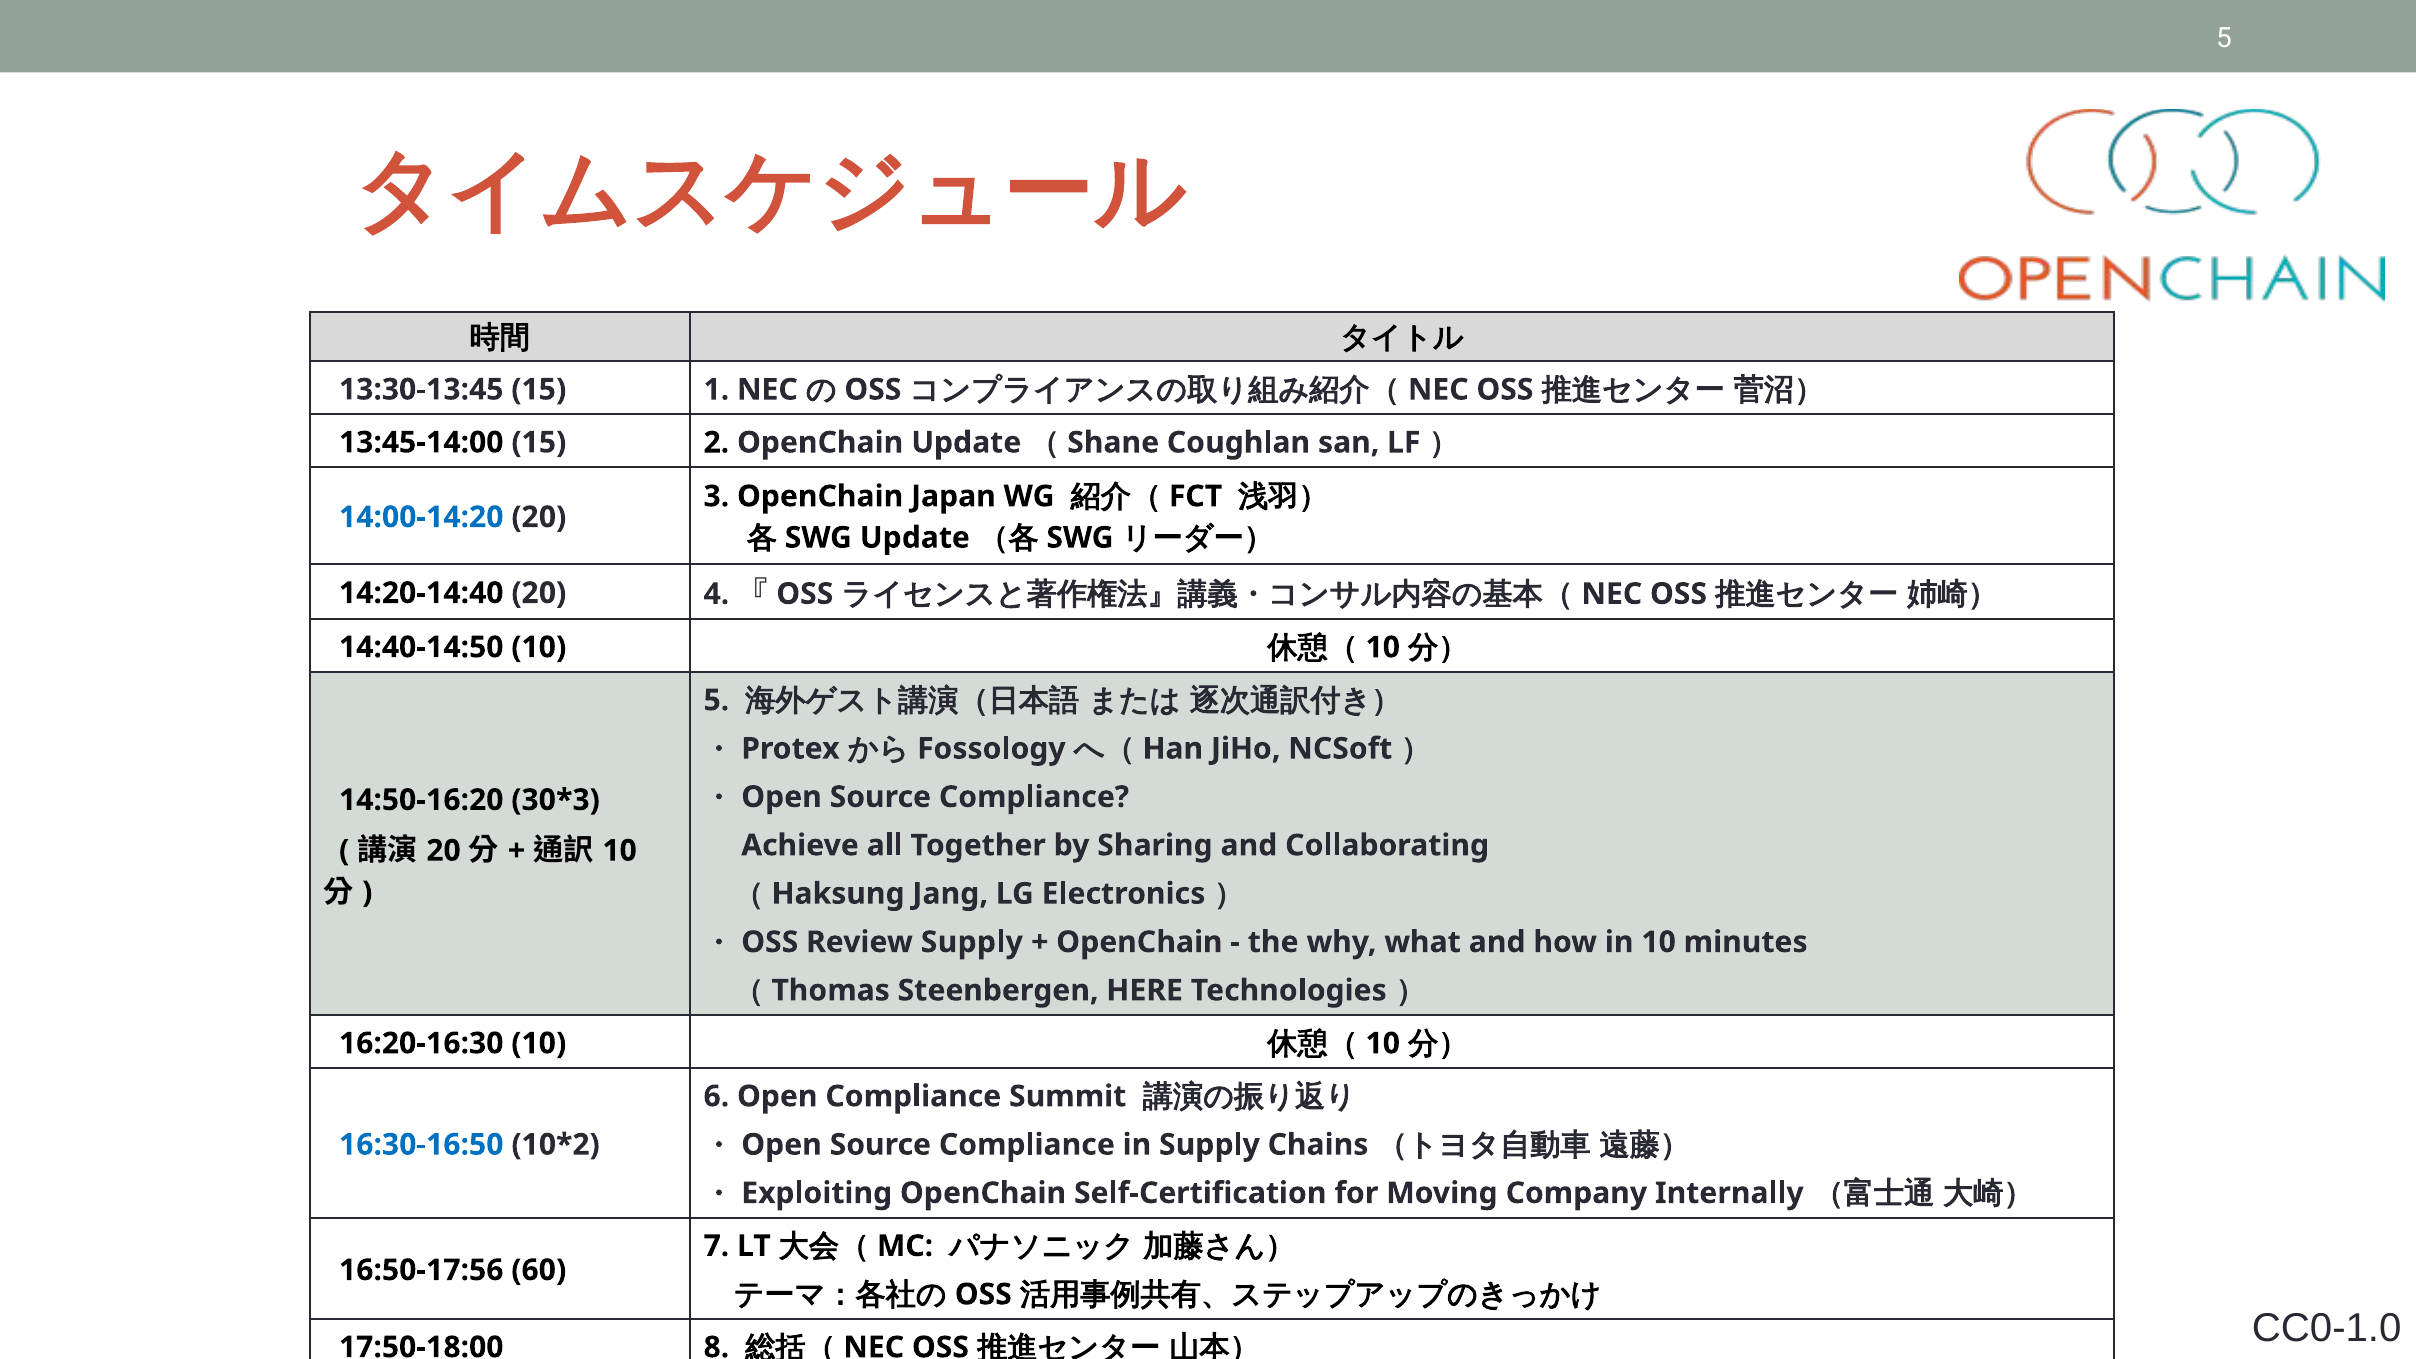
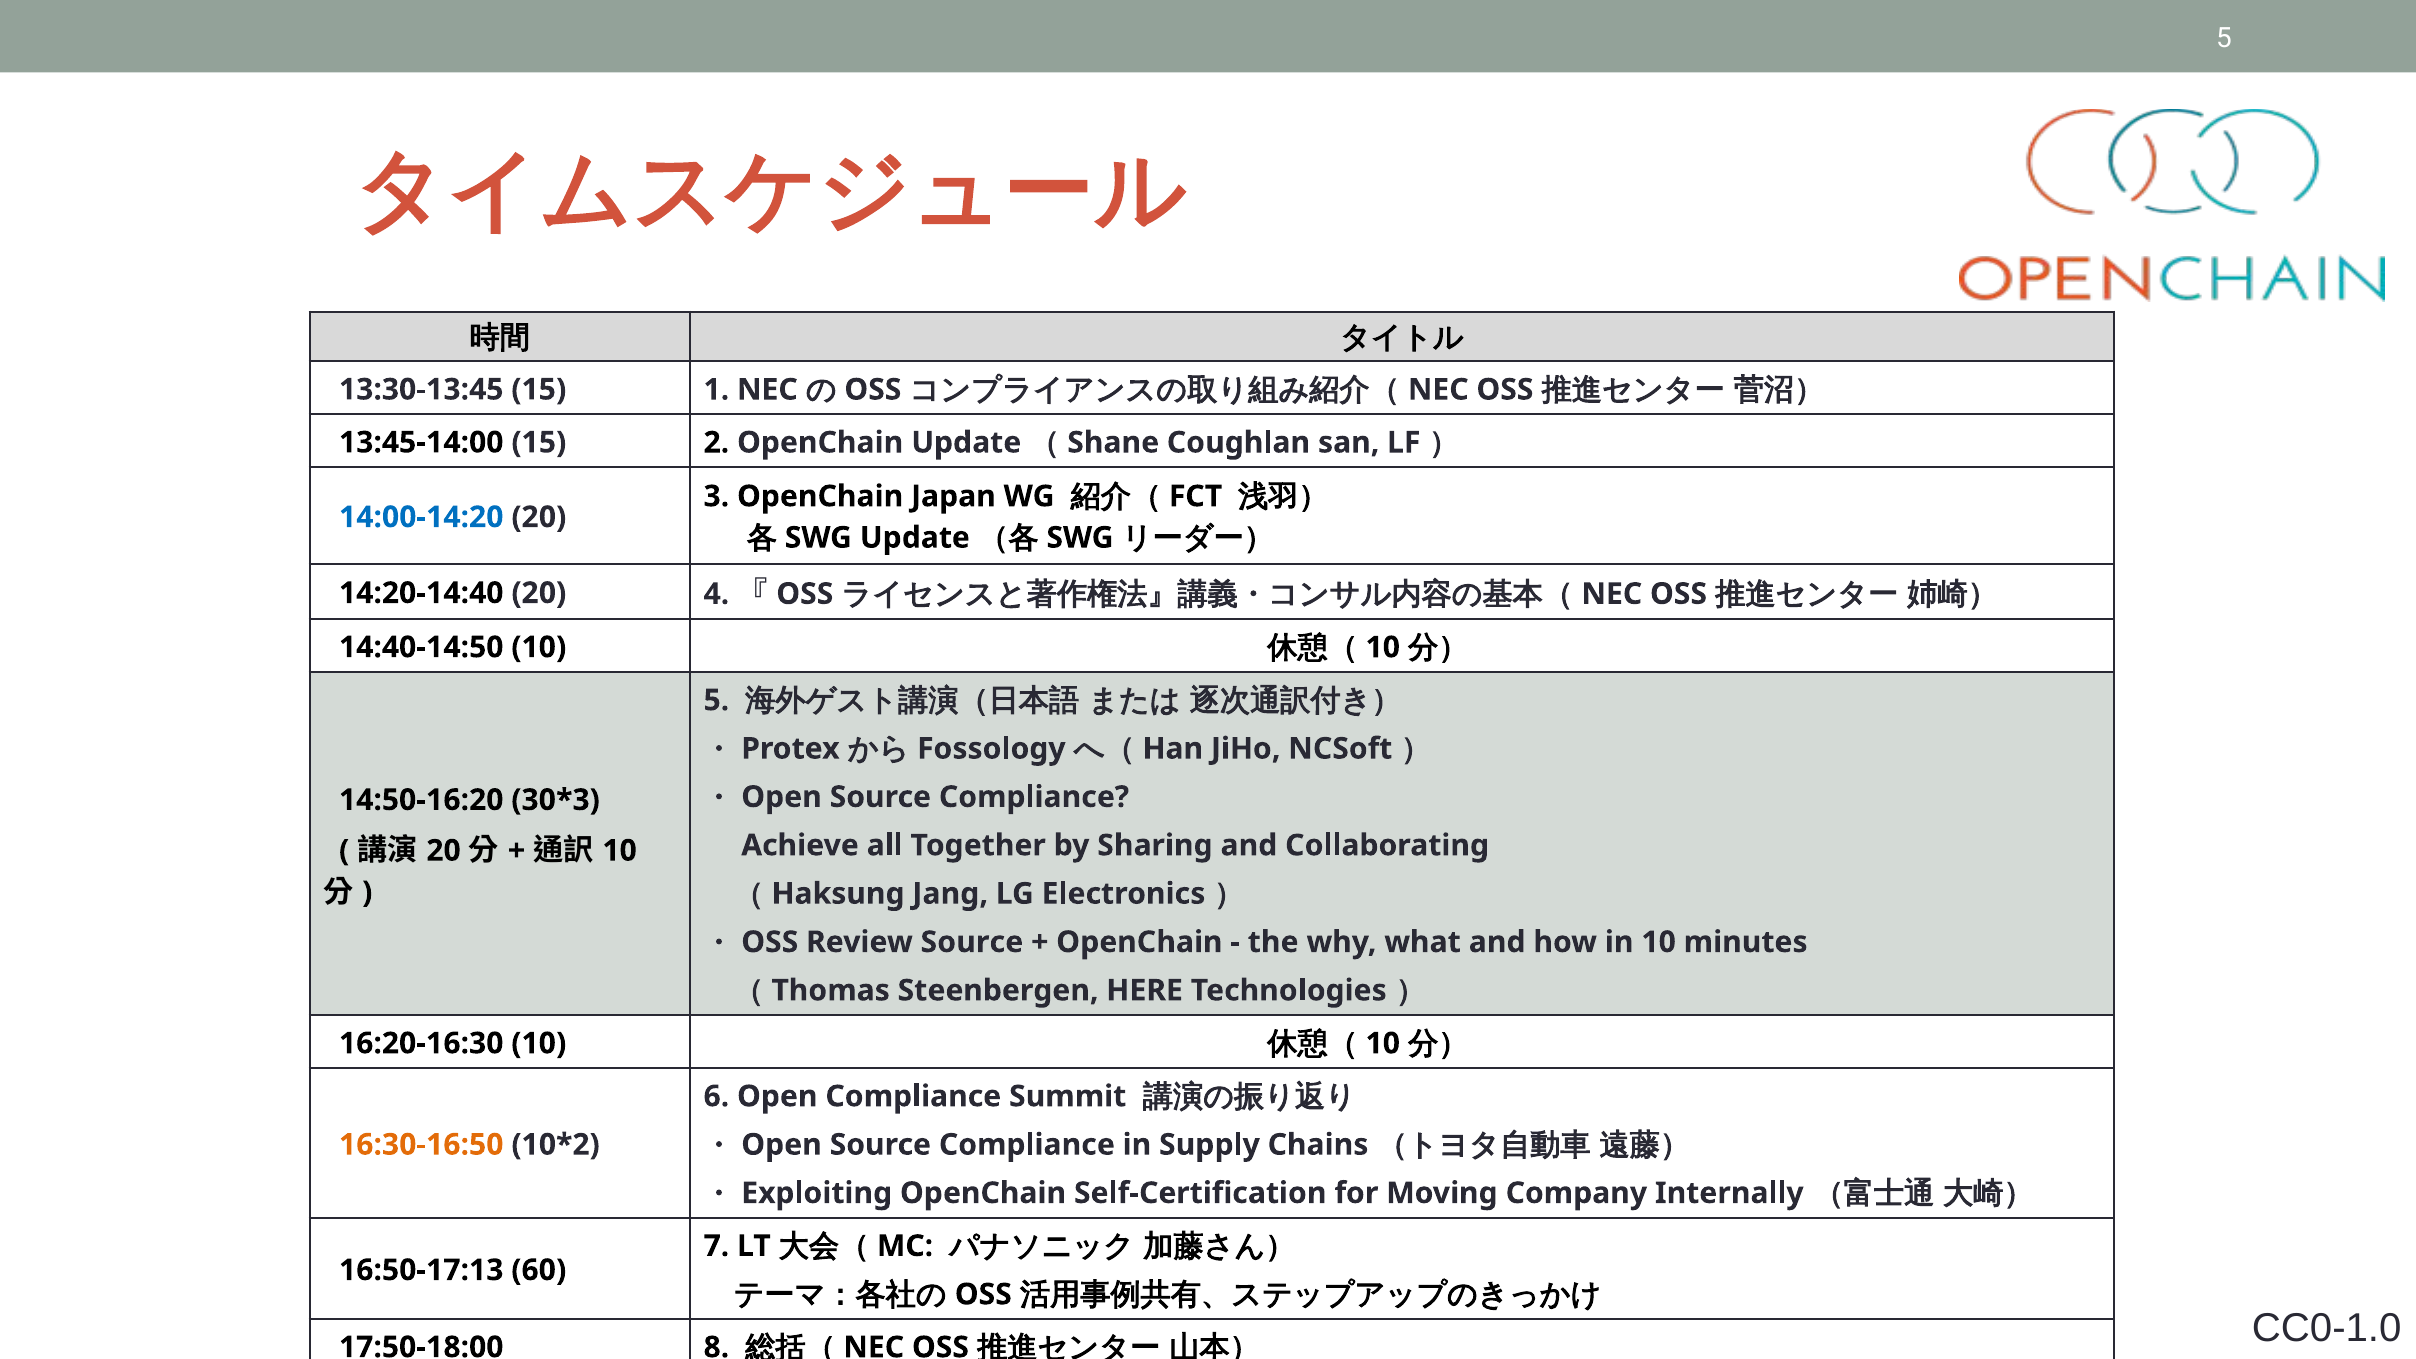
Review Supply: Supply -> Source
16:30-16:50 colour: blue -> orange
16:50-17:56: 16:50-17:56 -> 16:50-17:13
